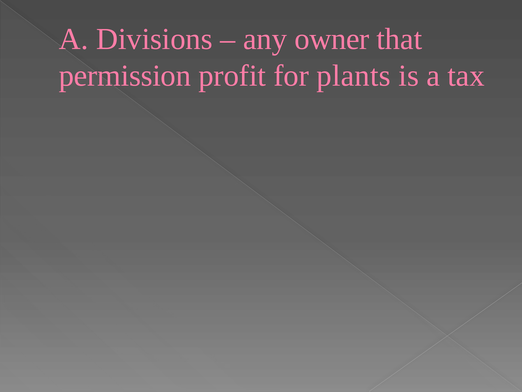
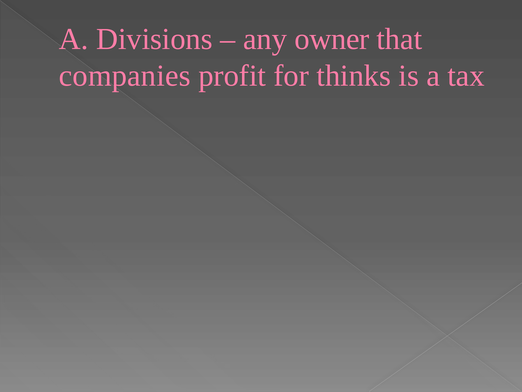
permission: permission -> companies
plants: plants -> thinks
